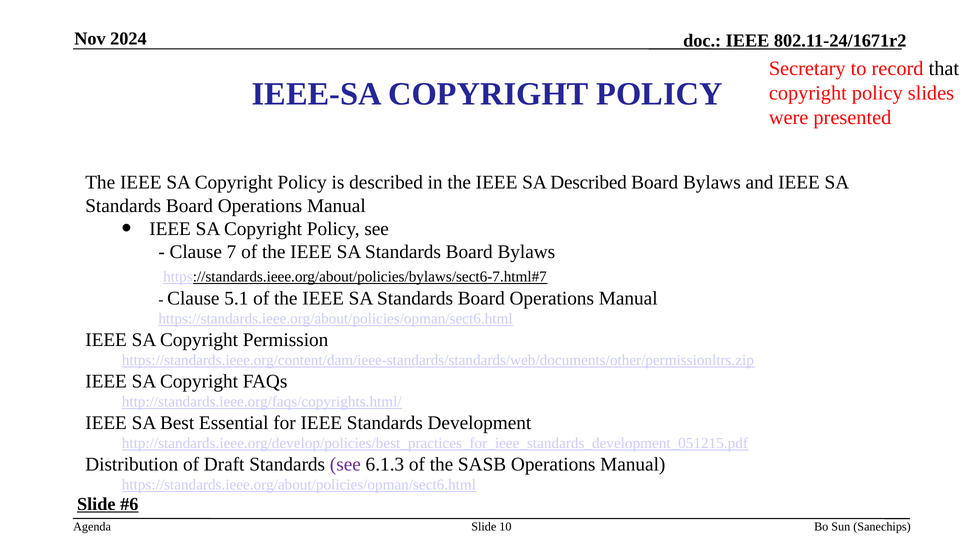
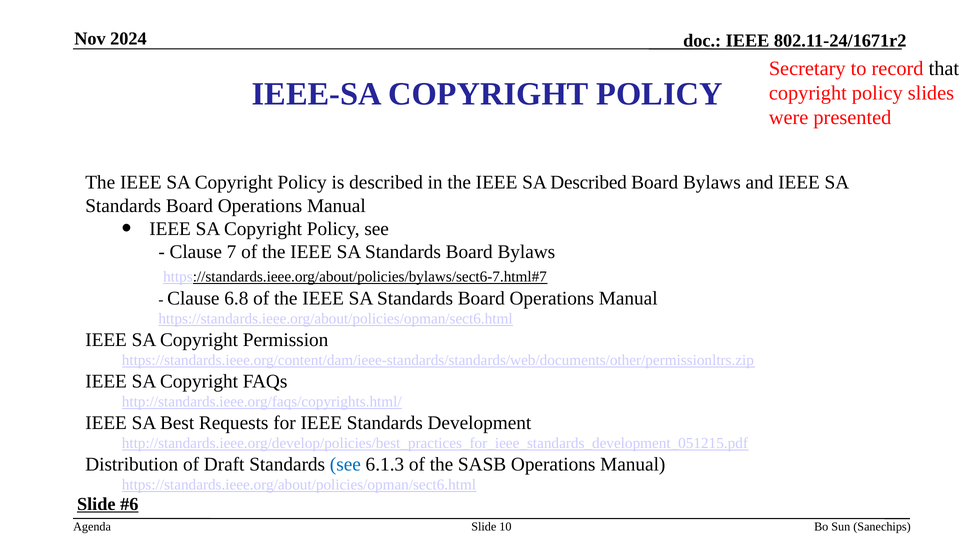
5.1: 5.1 -> 6.8
Essential: Essential -> Requests
see at (345, 464) colour: purple -> blue
